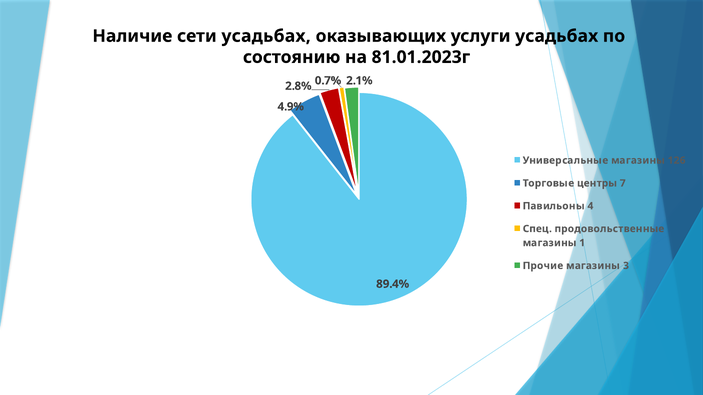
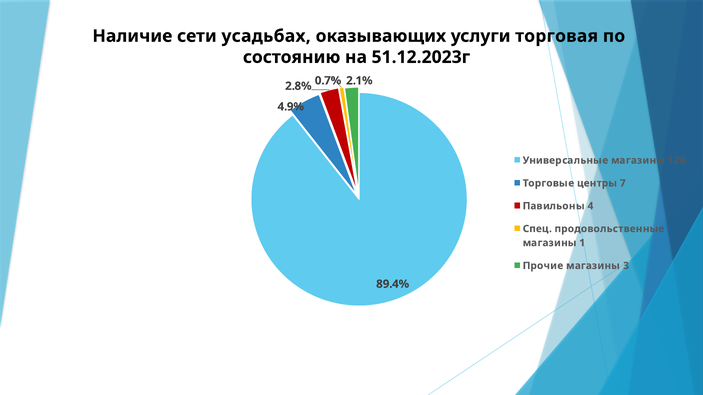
услуги усадьбах: усадьбах -> торговая
81.01.2023г: 81.01.2023г -> 51.12.2023г
